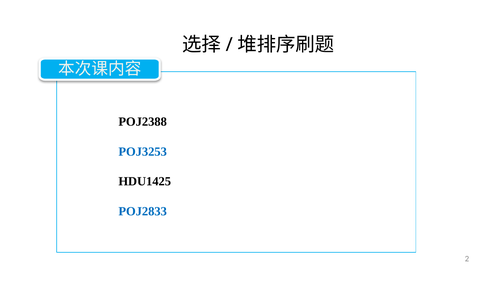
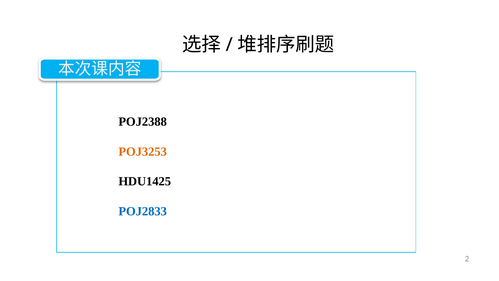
POJ3253 colour: blue -> orange
